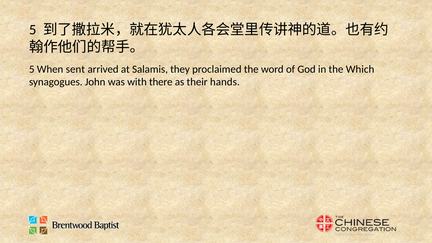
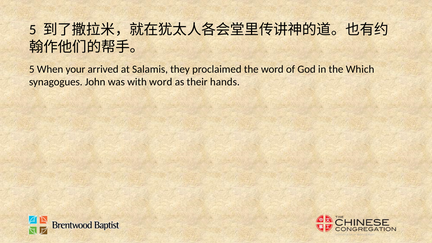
sent: sent -> your
with there: there -> word
